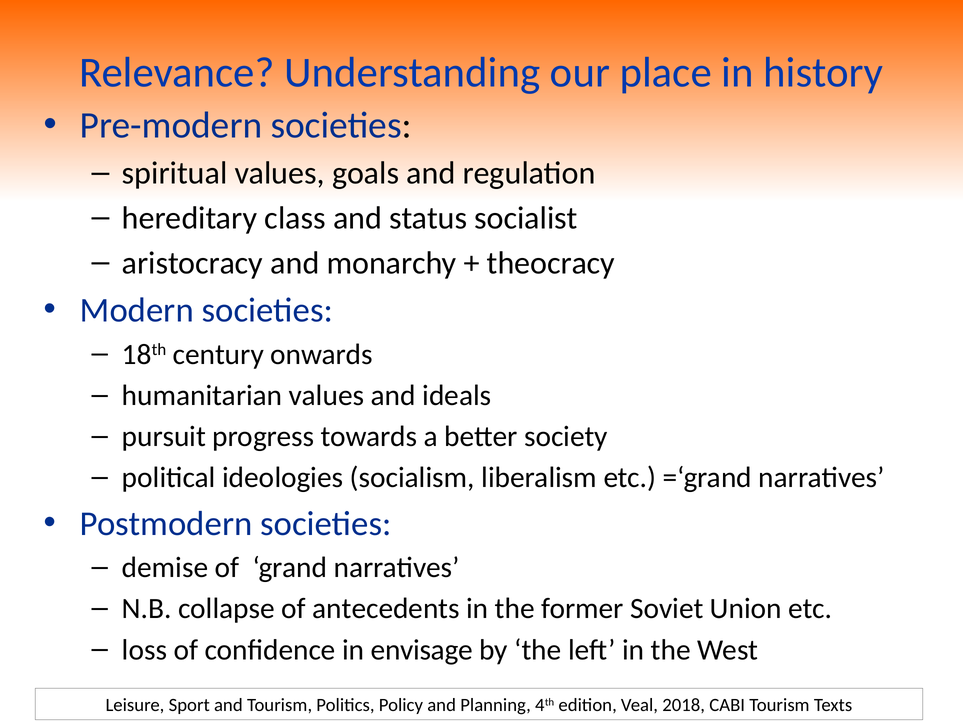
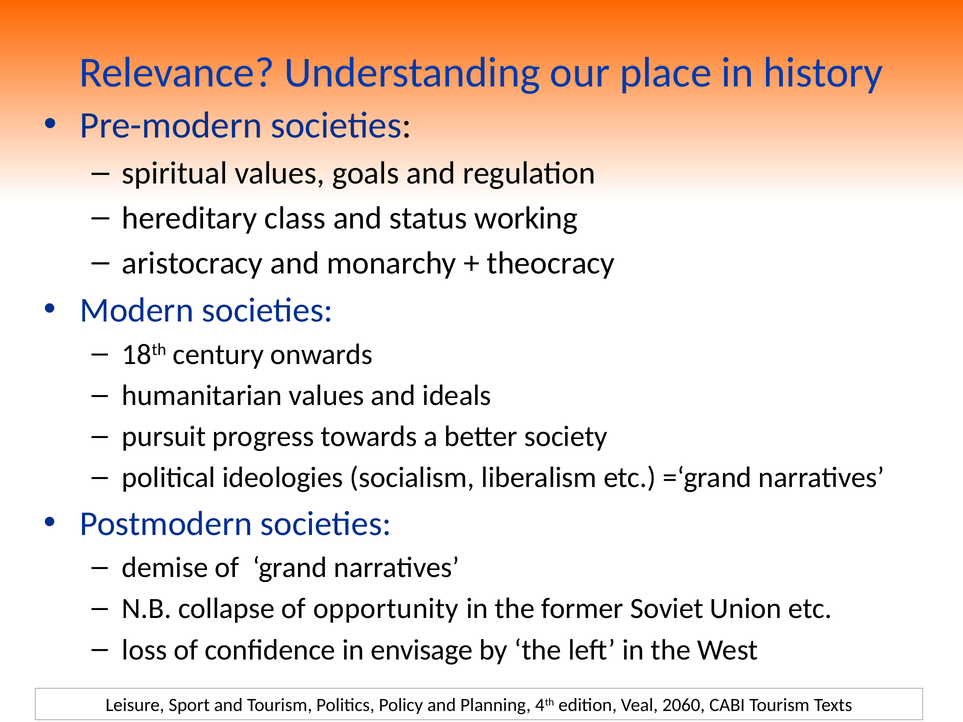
socialist: socialist -> working
antecedents: antecedents -> opportunity
2018: 2018 -> 2060
